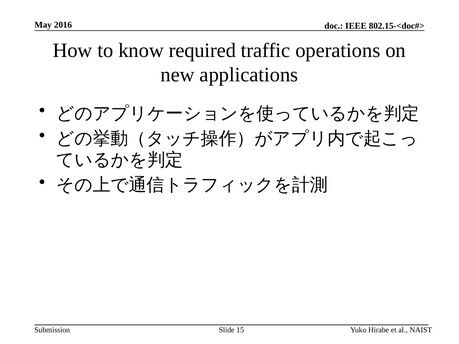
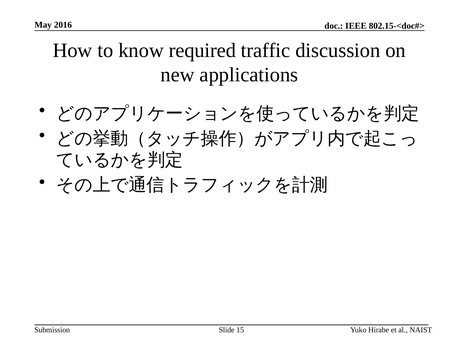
operations: operations -> discussion
